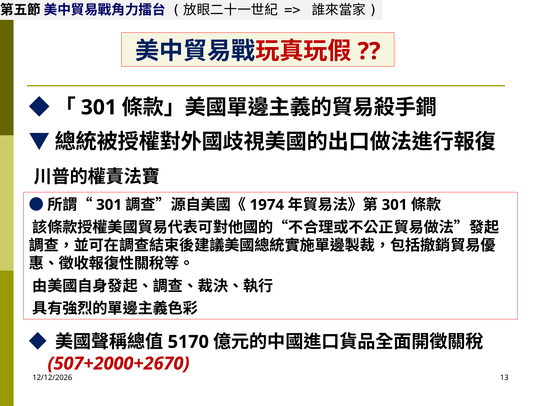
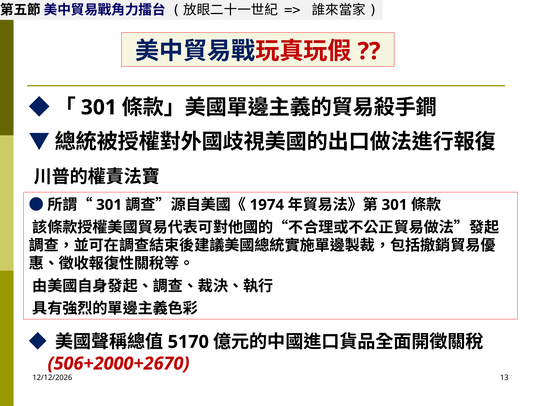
507+2000+2670: 507+2000+2670 -> 506+2000+2670
